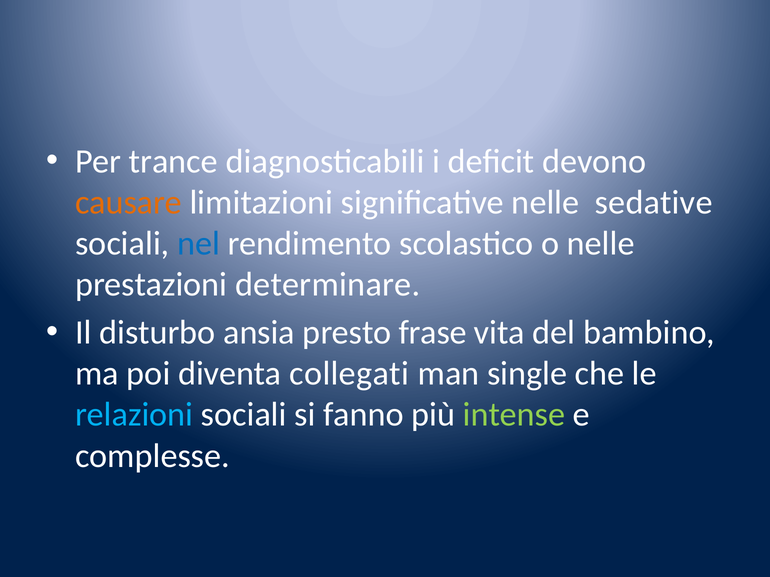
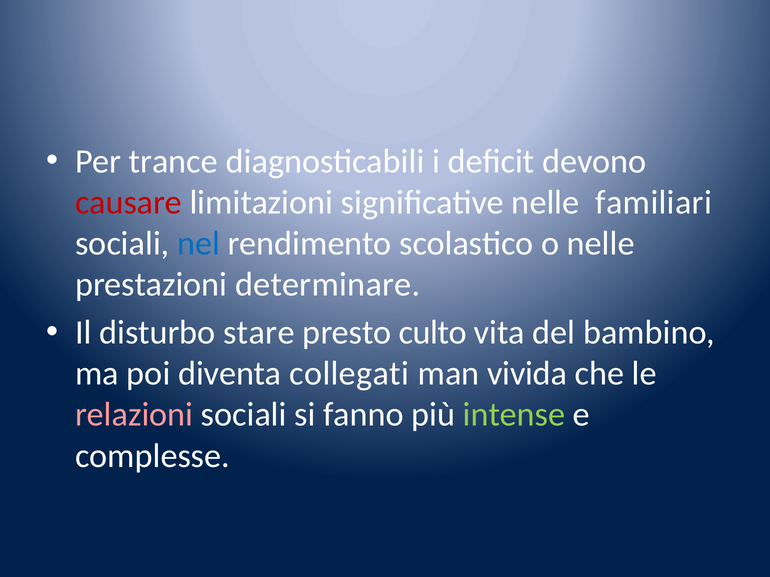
causare colour: orange -> red
sedative: sedative -> familiari
ansia: ansia -> stare
frase: frase -> culto
single: single -> vivida
relazioni colour: light blue -> pink
